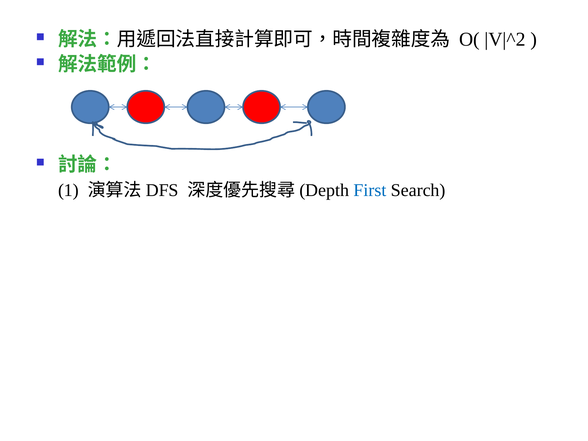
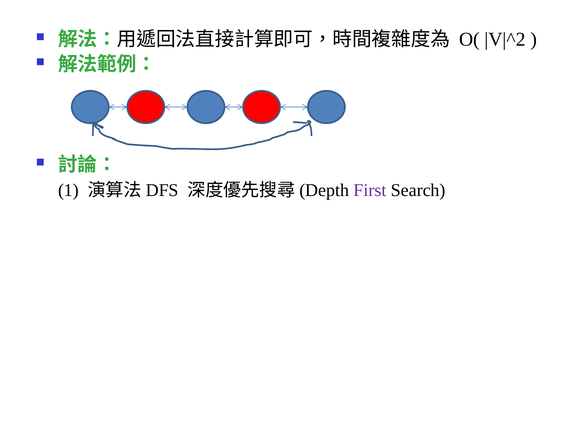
First colour: blue -> purple
